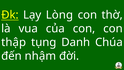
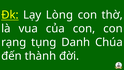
thập: thập -> rạng
nhậm: nhậm -> thành
